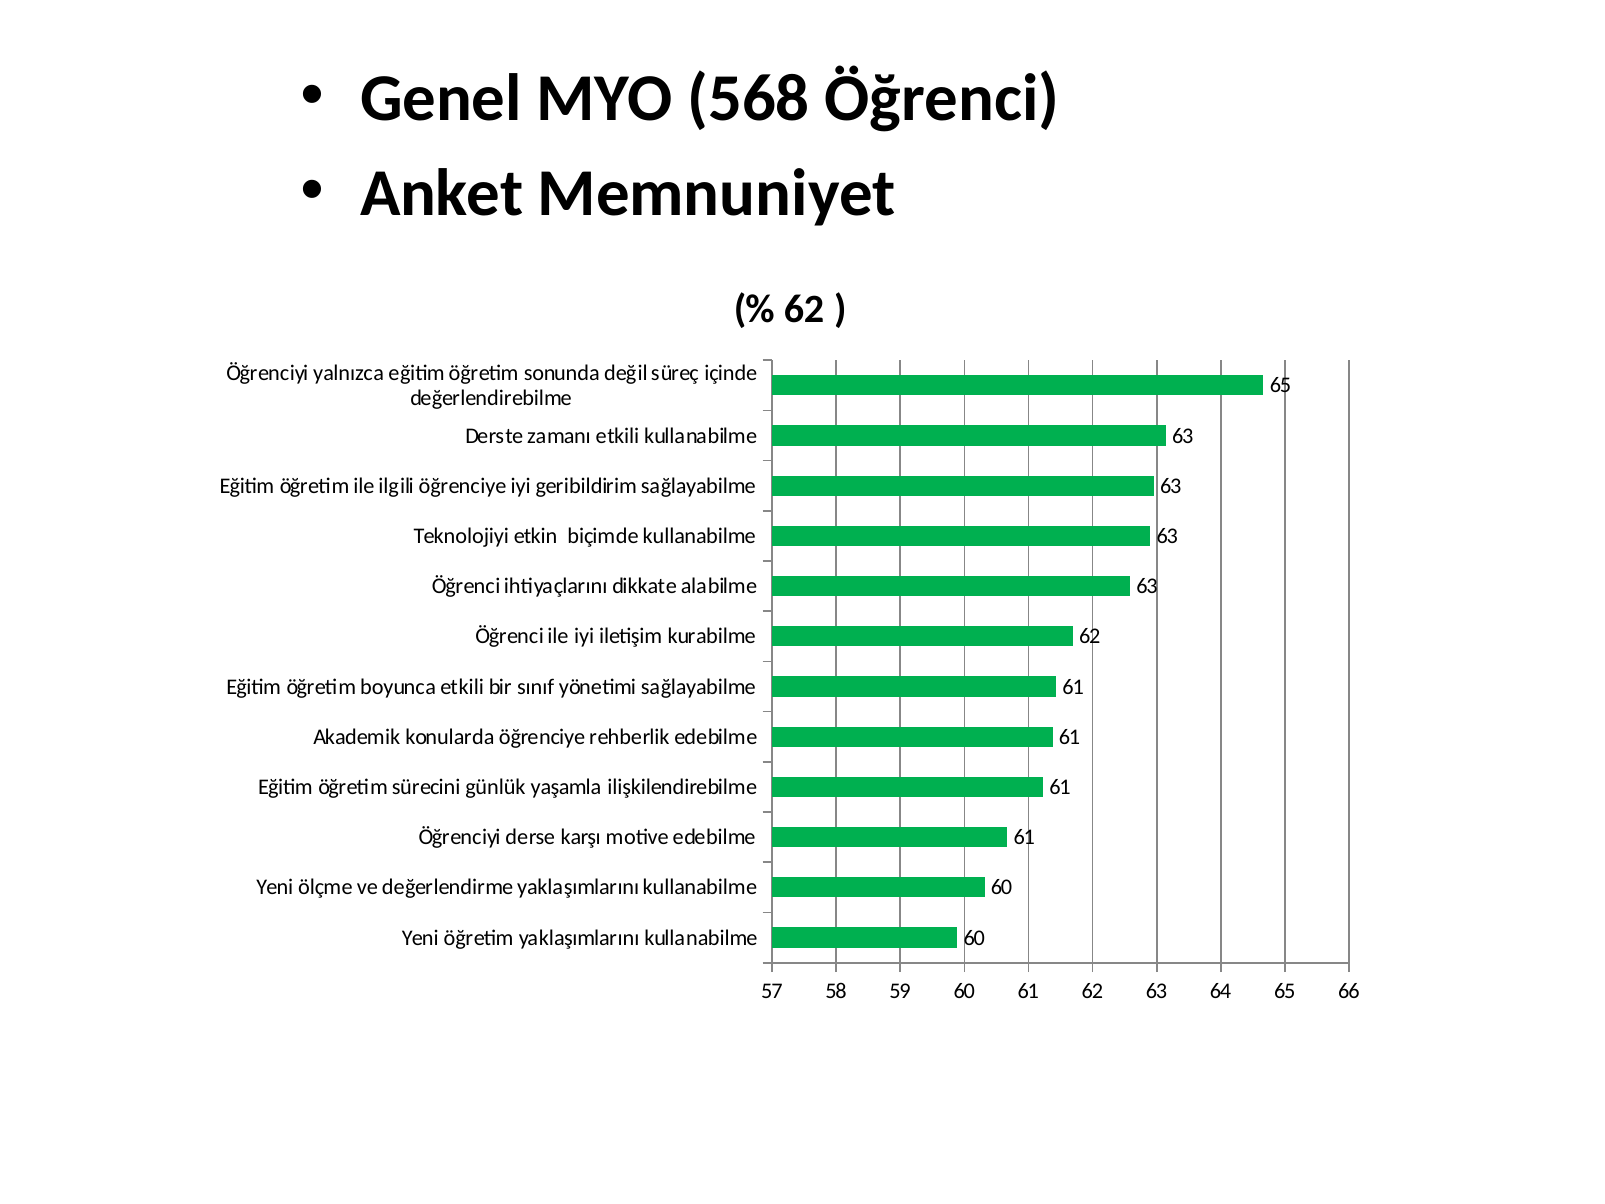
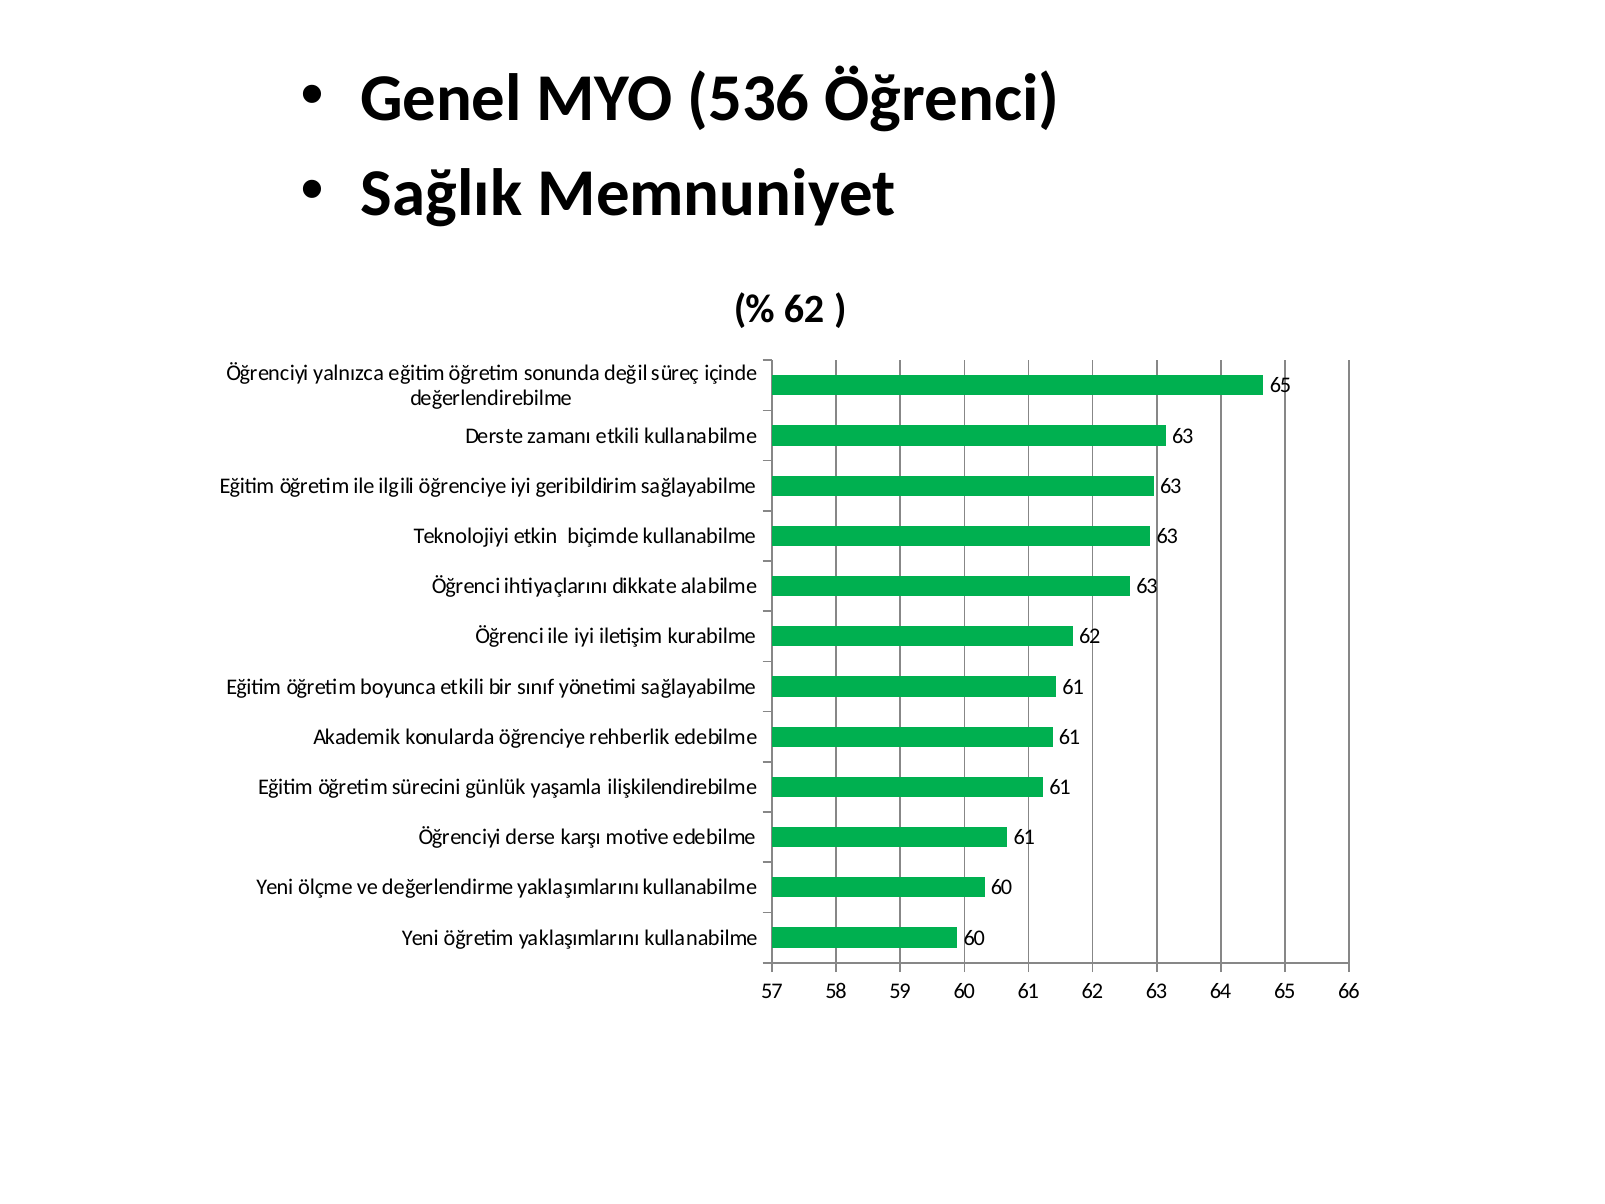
568: 568 -> 536
Anket: Anket -> Sağlık
